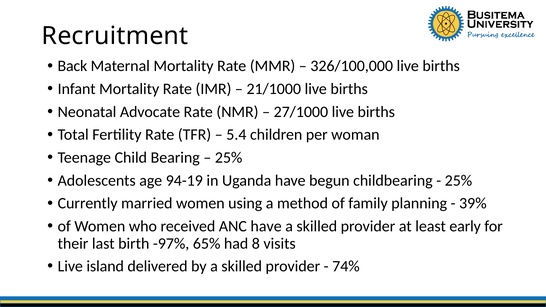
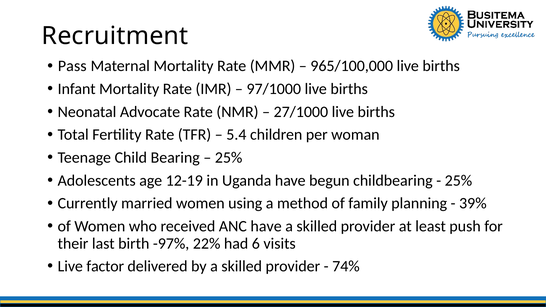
Back: Back -> Pass
326/100,000: 326/100,000 -> 965/100,000
21/1000: 21/1000 -> 97/1000
94-19: 94-19 -> 12-19
early: early -> push
65%: 65% -> 22%
8: 8 -> 6
island: island -> factor
